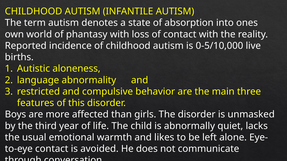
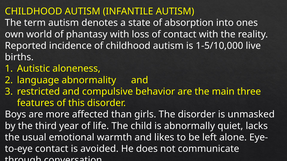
0-5/10,000: 0-5/10,000 -> 1-5/10,000
